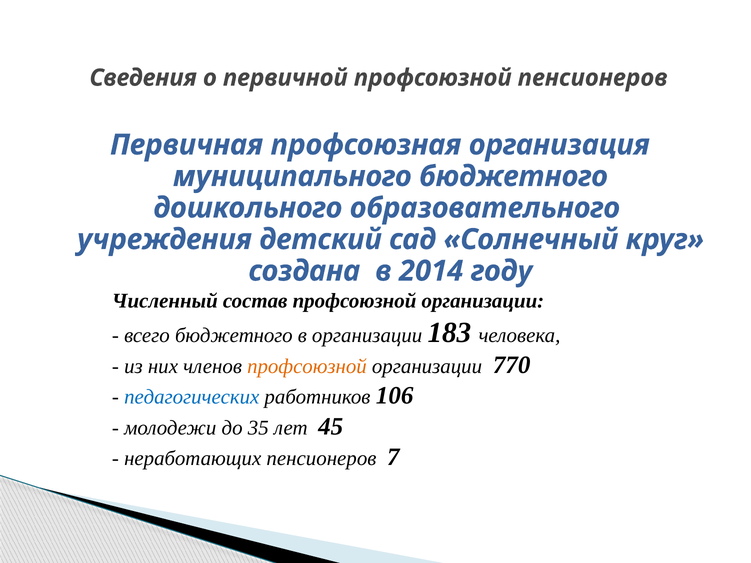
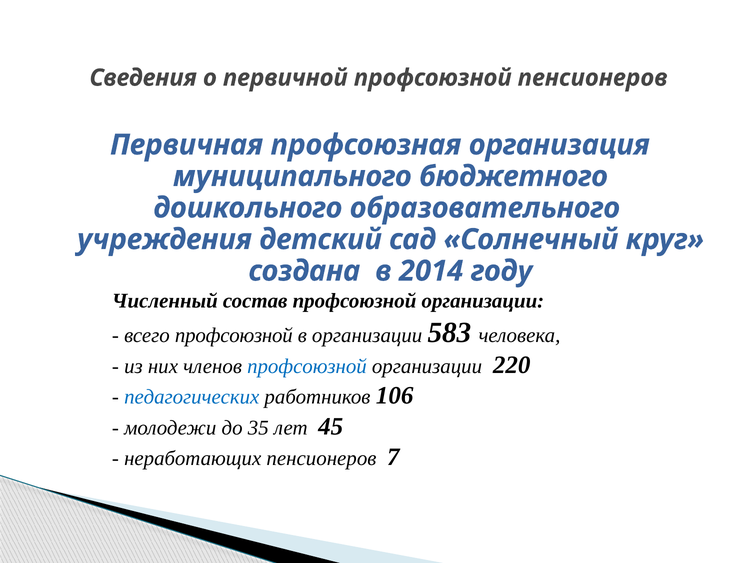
всего бюджетного: бюджетного -> профсоюзной
183: 183 -> 583
профсоюзной at (307, 367) colour: orange -> blue
770: 770 -> 220
